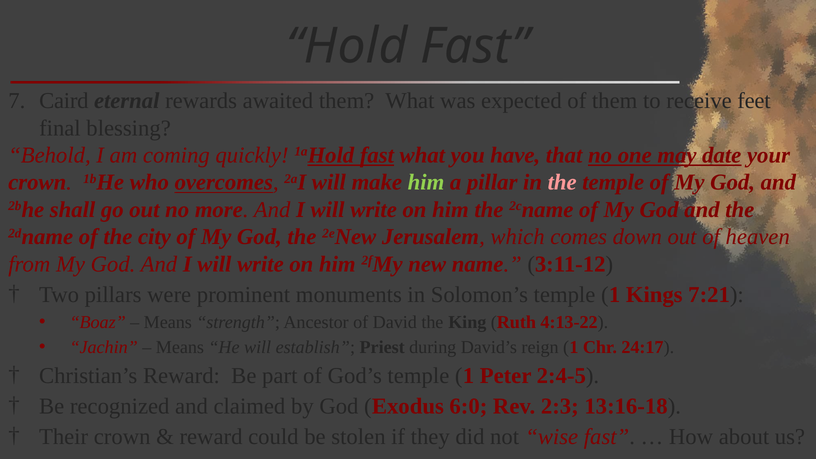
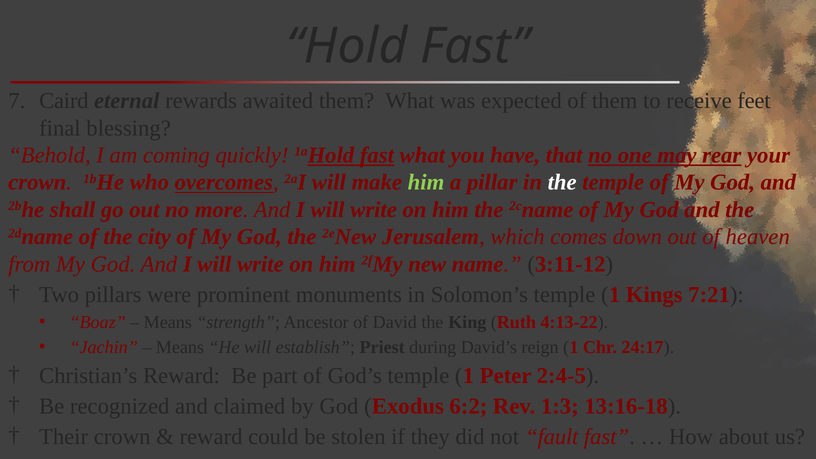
date: date -> rear
the at (562, 183) colour: pink -> white
6:0: 6:0 -> 6:2
2:3: 2:3 -> 1:3
wise: wise -> fault
